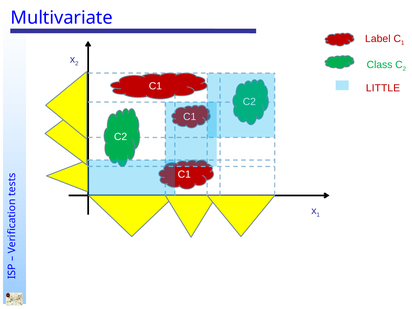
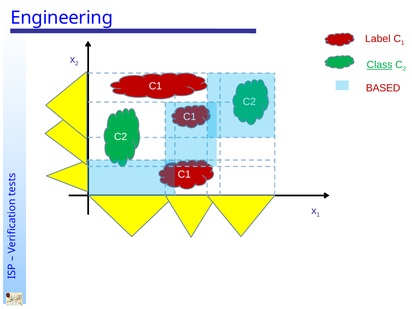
Multivariate: Multivariate -> Engineering
Class underline: none -> present
LITTLE: LITTLE -> BASED
